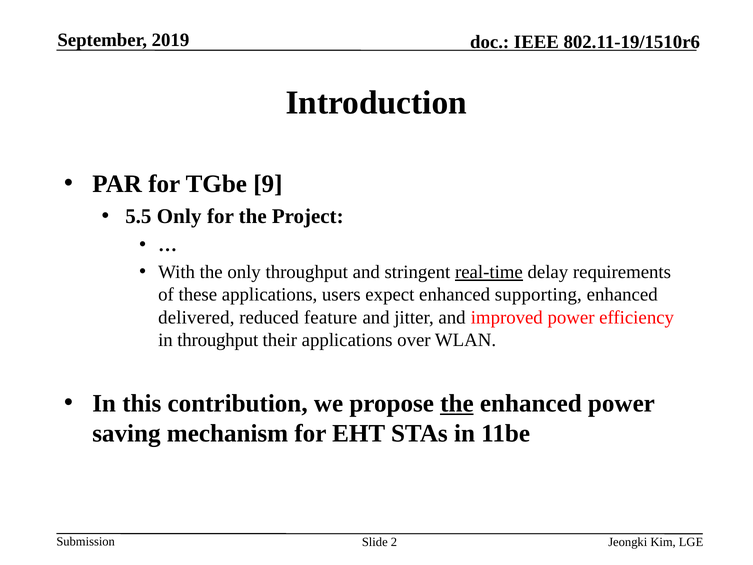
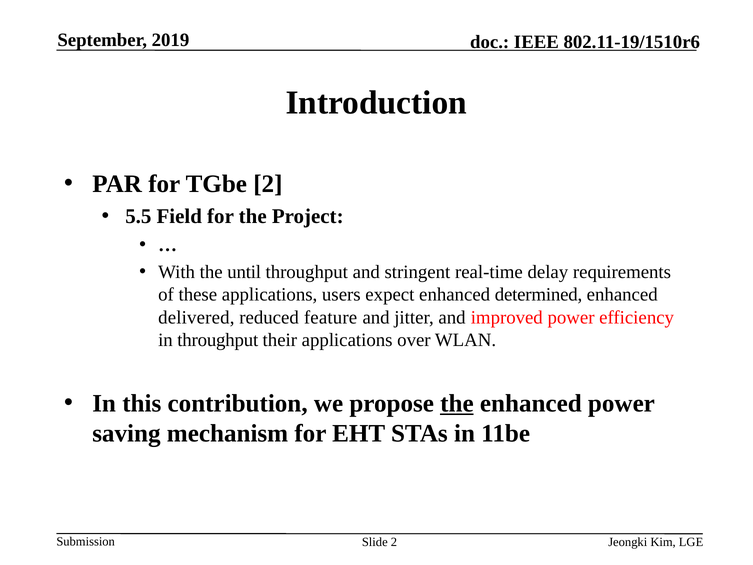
TGbe 9: 9 -> 2
5.5 Only: Only -> Field
the only: only -> until
real-time underline: present -> none
supporting: supporting -> determined
